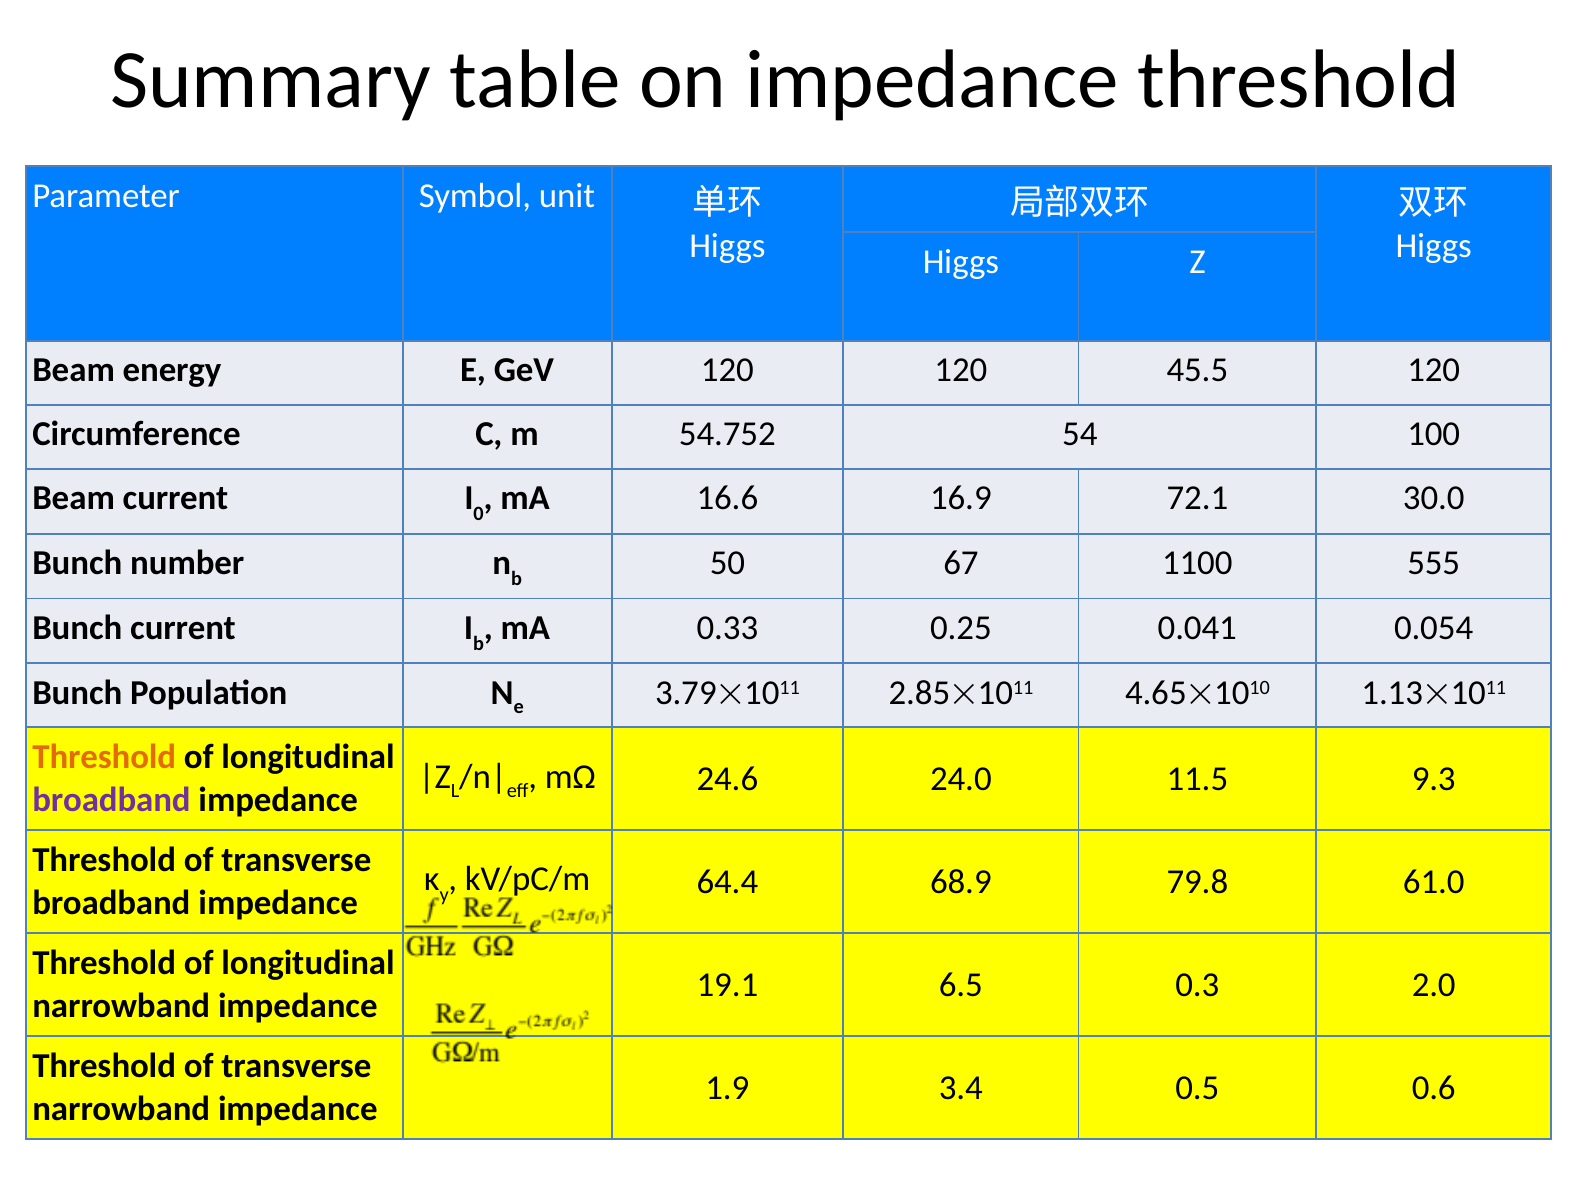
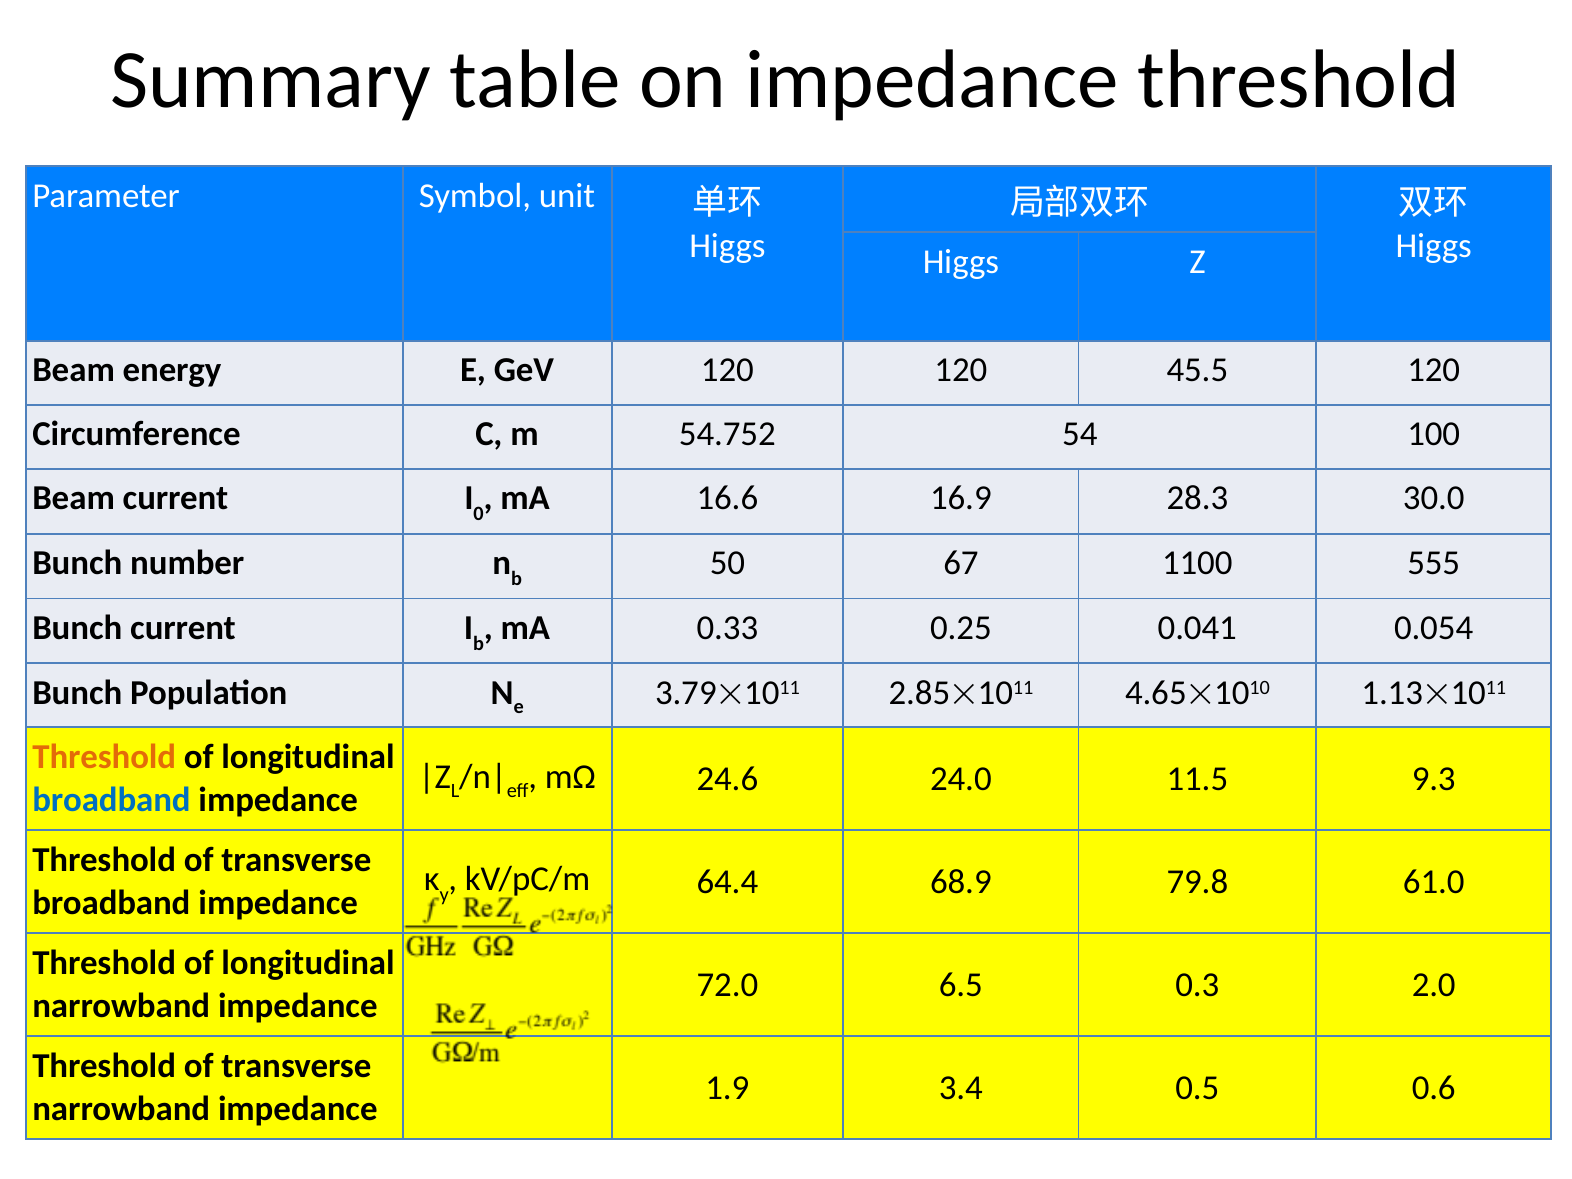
72.1: 72.1 -> 28.3
broadband at (111, 800) colour: purple -> blue
19.1: 19.1 -> 72.0
